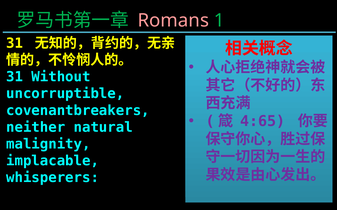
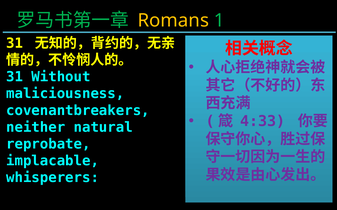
Romans colour: pink -> yellow
uncorruptible: uncorruptible -> maliciousness
4:65: 4:65 -> 4:33
malignity: malignity -> reprobate
